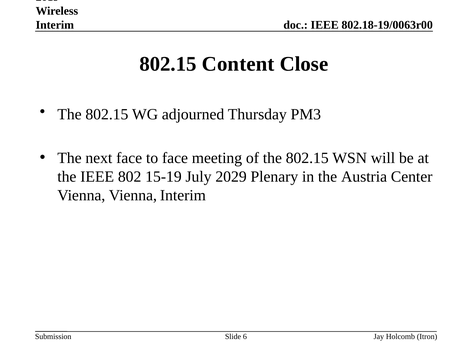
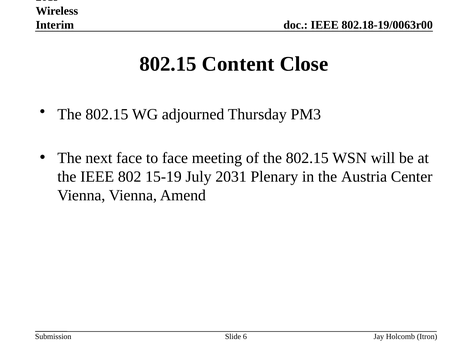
2029: 2029 -> 2031
Vienna Interim: Interim -> Amend
